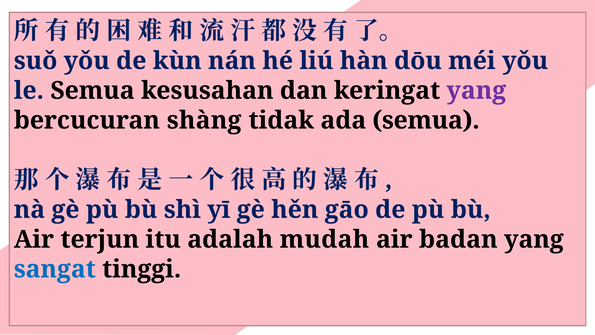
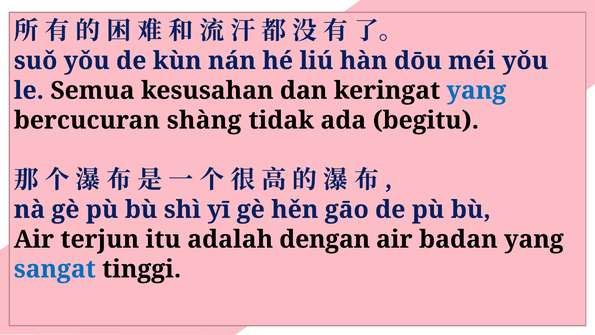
yang at (476, 91) colour: purple -> blue
ada semua: semua -> begitu
mudah: mudah -> dengan
